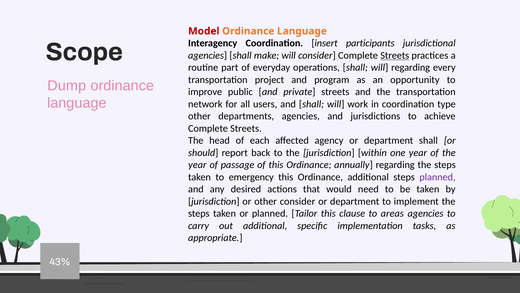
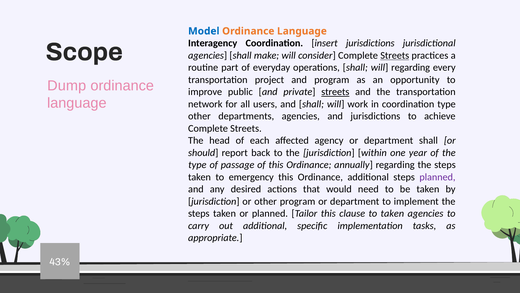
Model colour: red -> blue
insert participants: participants -> jurisdictions
streets at (335, 92) underline: none -> present
year at (197, 165): year -> type
other consider: consider -> program
to areas: areas -> taken
